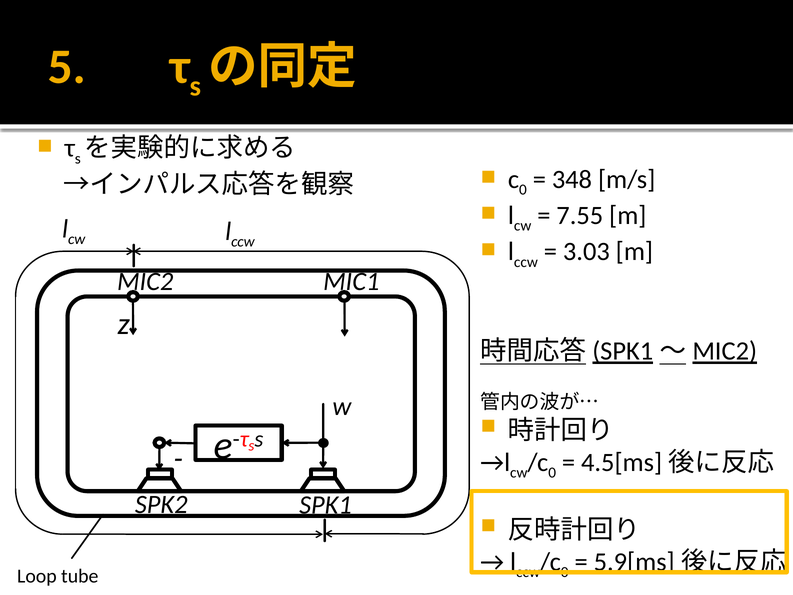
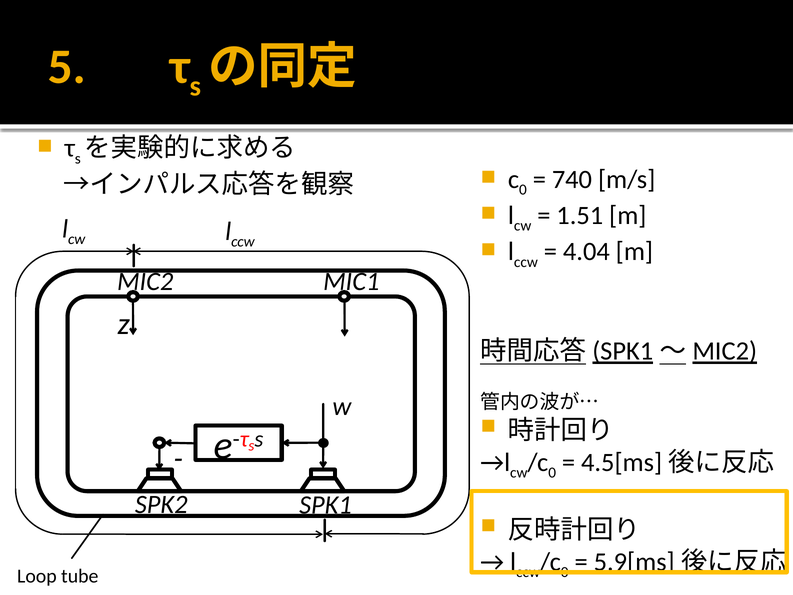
348: 348 -> 740
7.55: 7.55 -> 1.51
3.03: 3.03 -> 4.04
